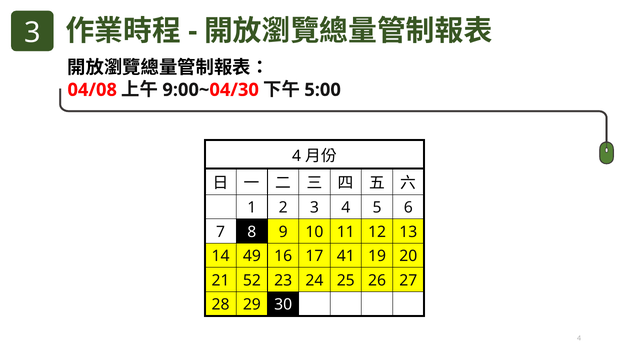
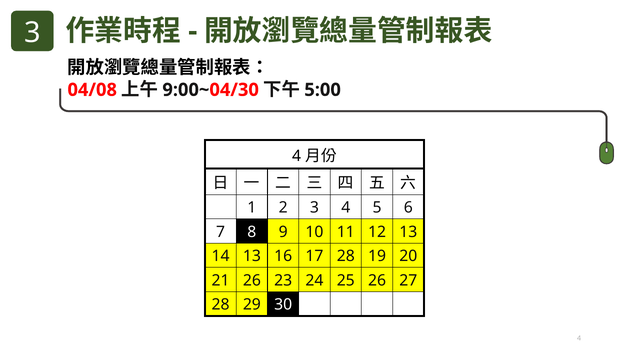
14 49: 49 -> 13
17 41: 41 -> 28
21 52: 52 -> 26
